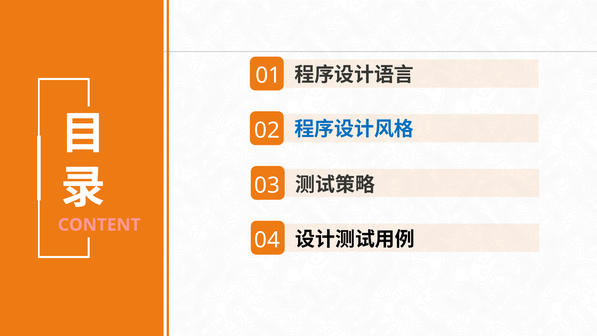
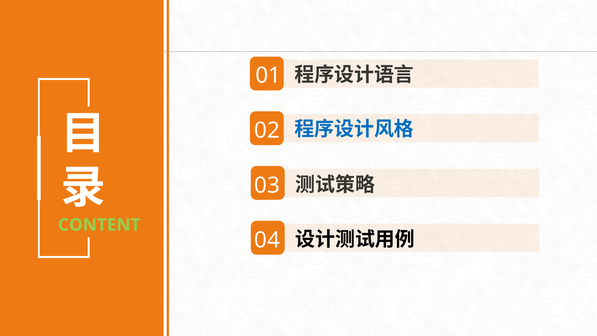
CONTENT colour: pink -> light green
